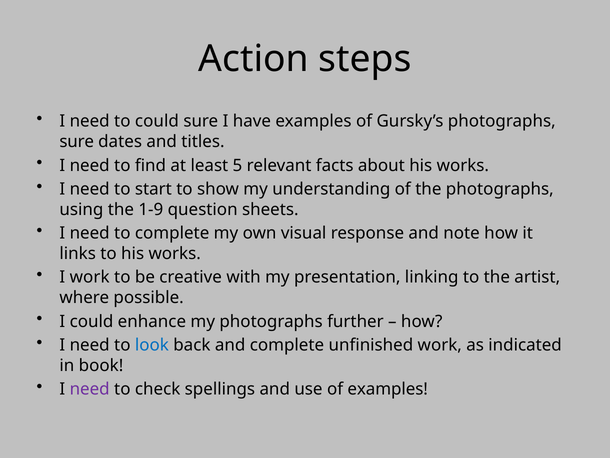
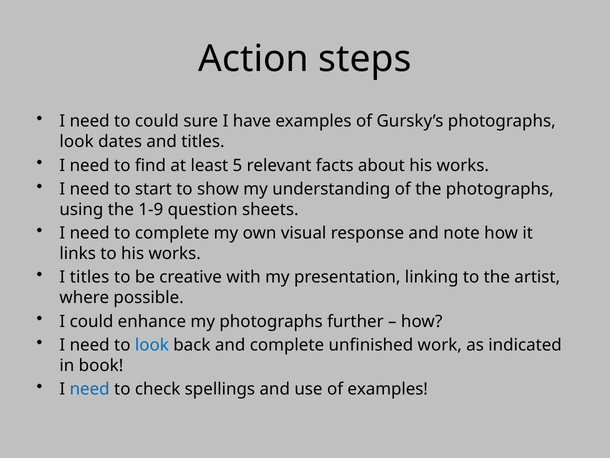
sure at (77, 142): sure -> look
I work: work -> titles
need at (90, 389) colour: purple -> blue
